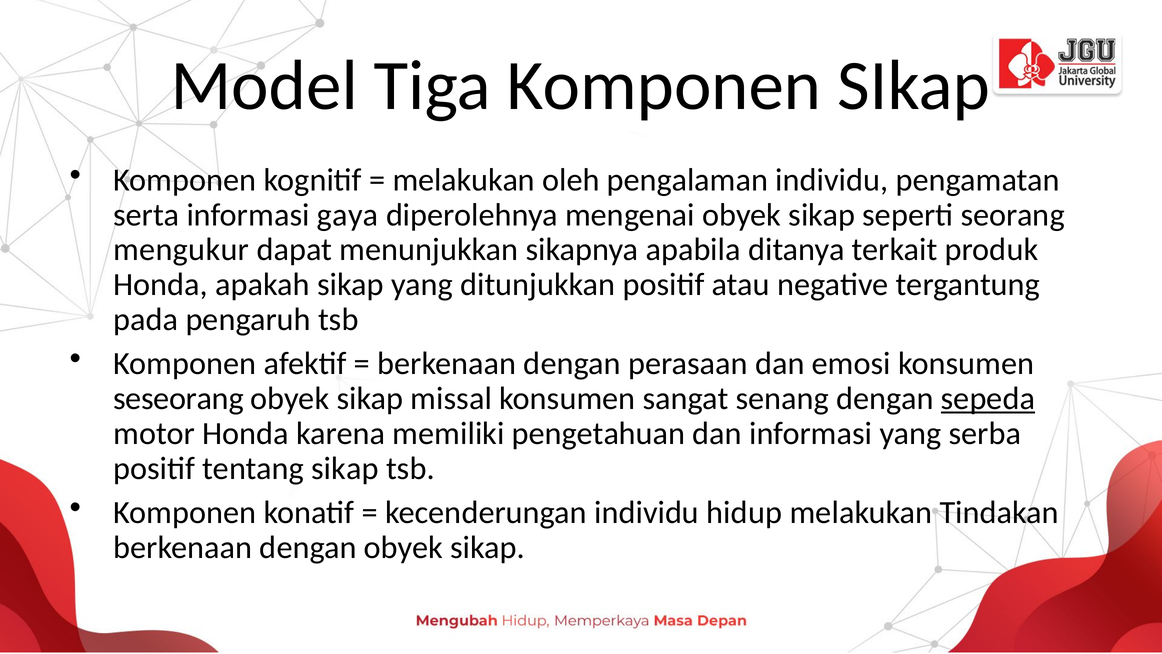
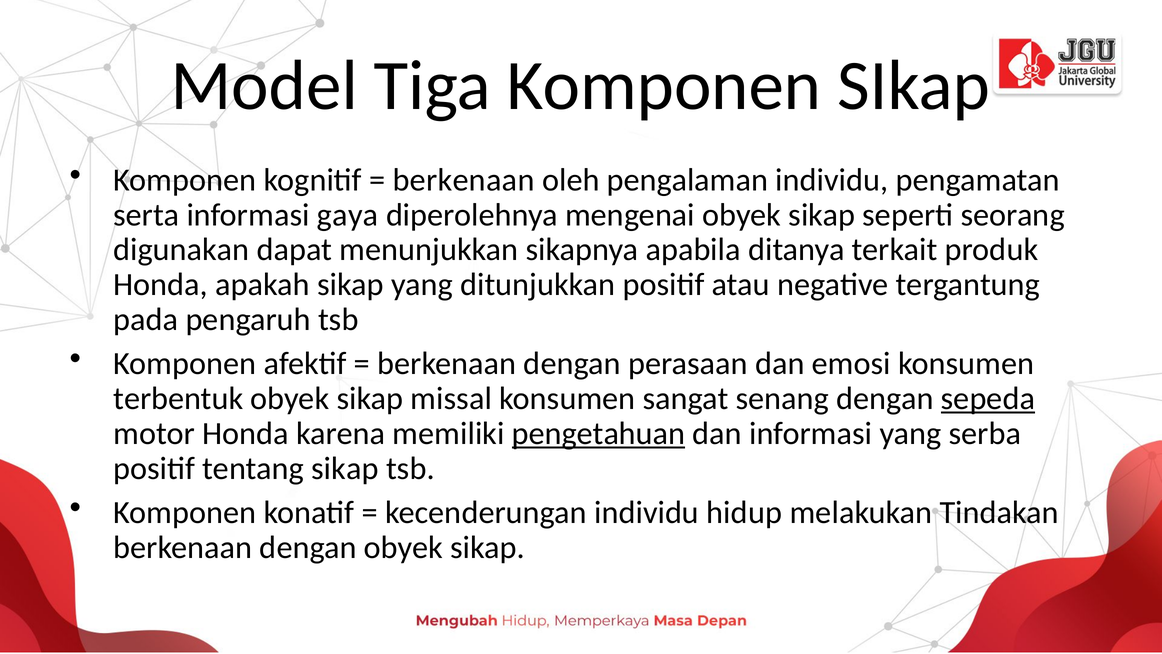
melakukan at (464, 180): melakukan -> berkenaan
mengukur: mengukur -> digunakan
seseorang: seseorang -> terbentuk
pengetahuan underline: none -> present
